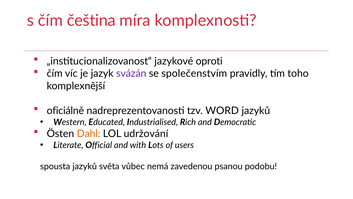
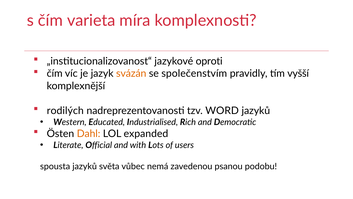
čeština: čeština -> varieta
svázán colour: purple -> orange
toho: toho -> vyšší
oficiálně: oficiálně -> rodilých
udržování: udržování -> expanded
